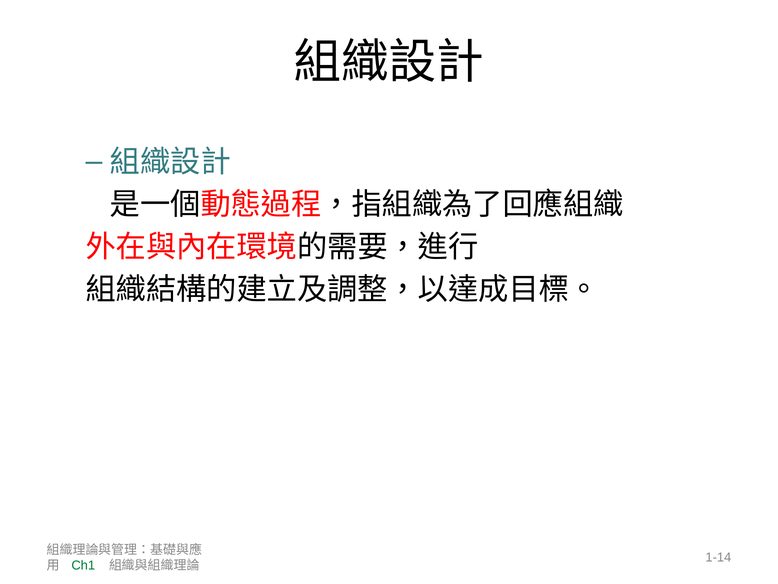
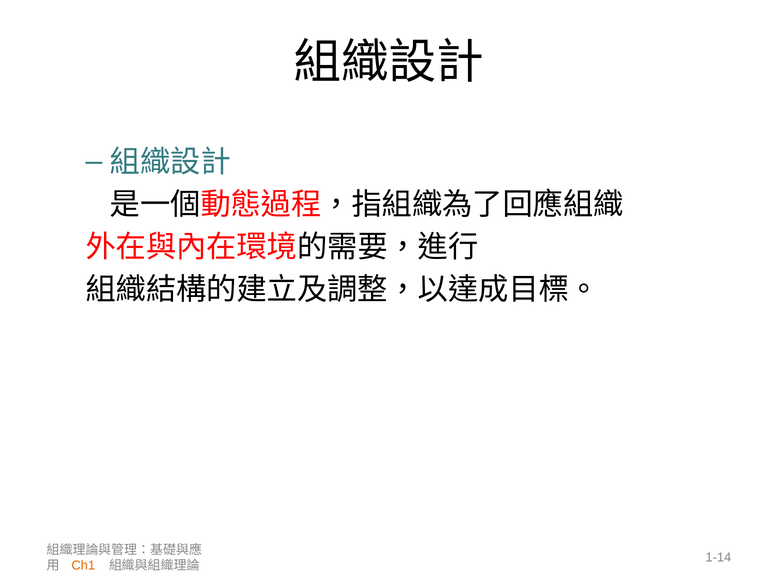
Ch1 colour: green -> orange
